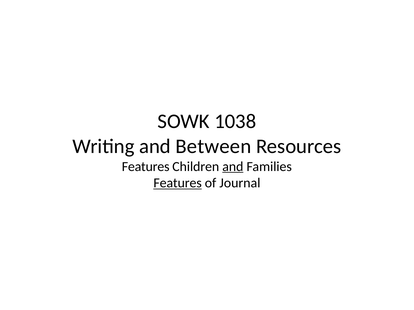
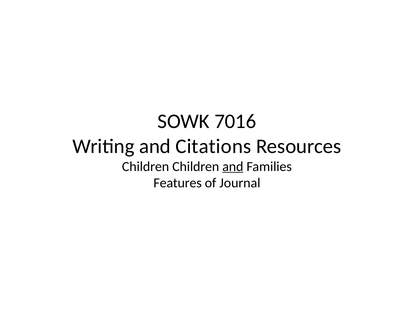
1038: 1038 -> 7016
Between: Between -> Citations
Features at (146, 167): Features -> Children
Features at (178, 183) underline: present -> none
